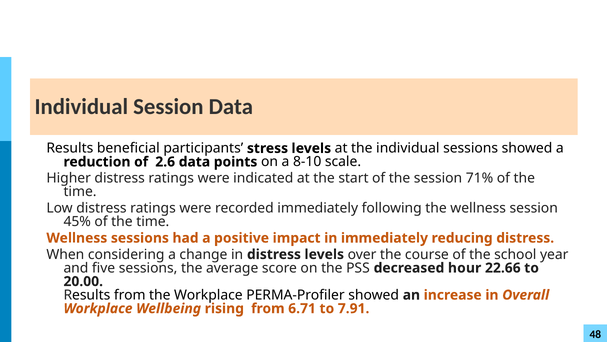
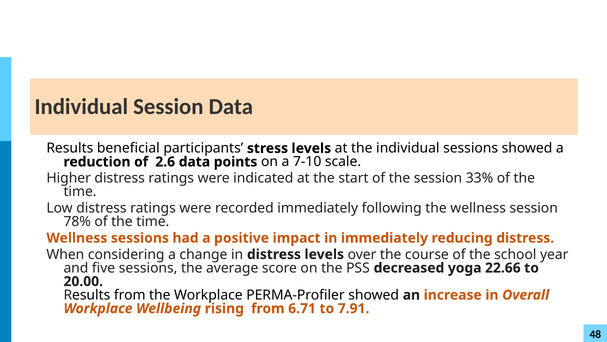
8-10: 8-10 -> 7-10
71%: 71% -> 33%
45%: 45% -> 78%
hour: hour -> yoga
